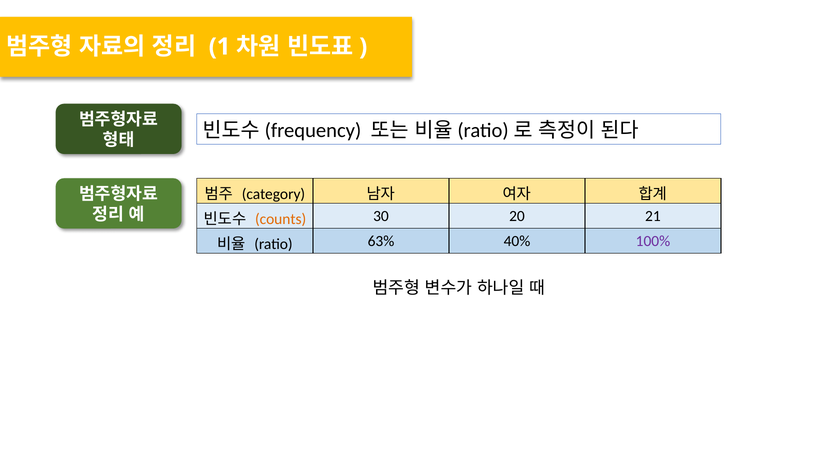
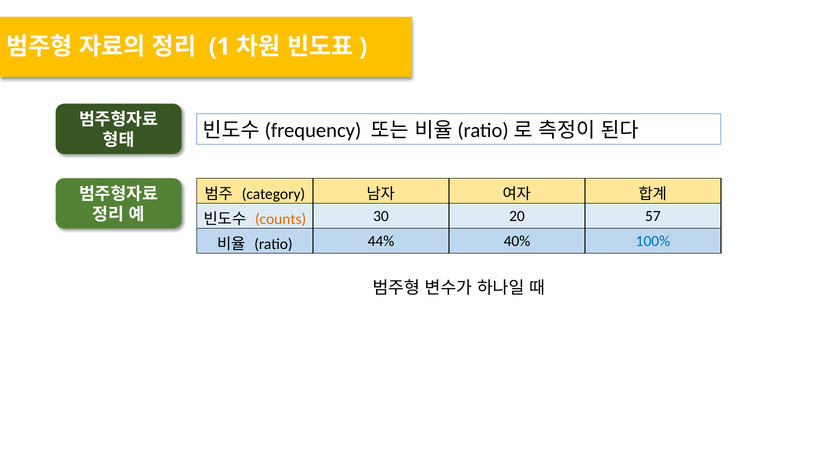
21: 21 -> 57
63%: 63% -> 44%
100% colour: purple -> blue
